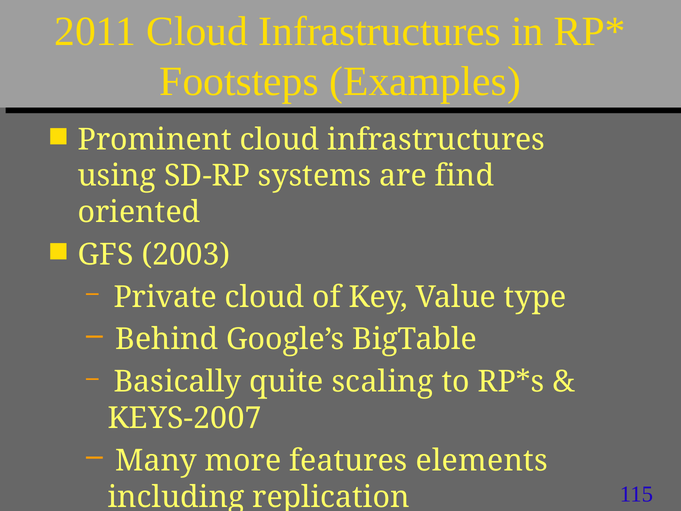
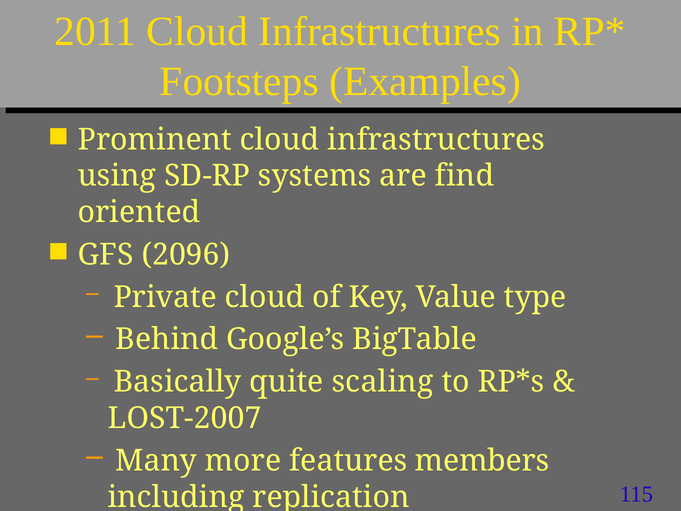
2003: 2003 -> 2096
KEYS-2007: KEYS-2007 -> LOST-2007
elements: elements -> members
